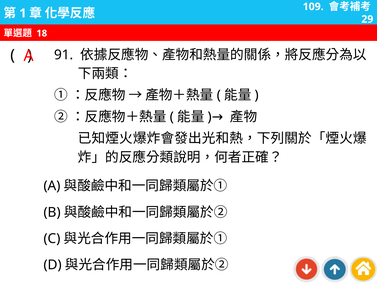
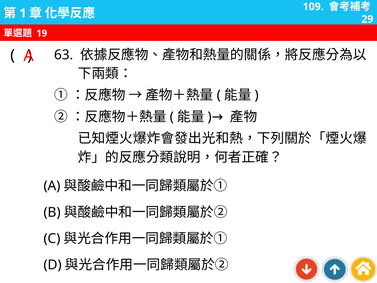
18: 18 -> 19
91: 91 -> 63
